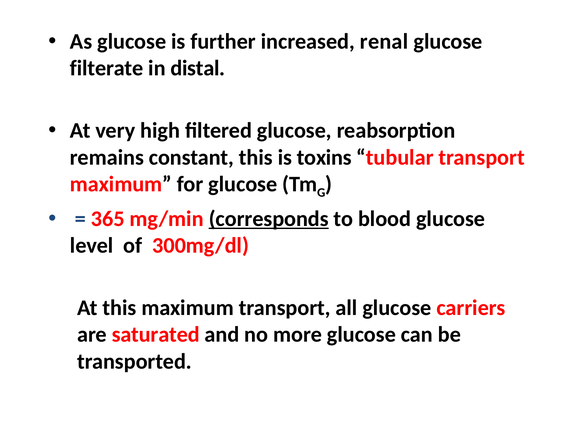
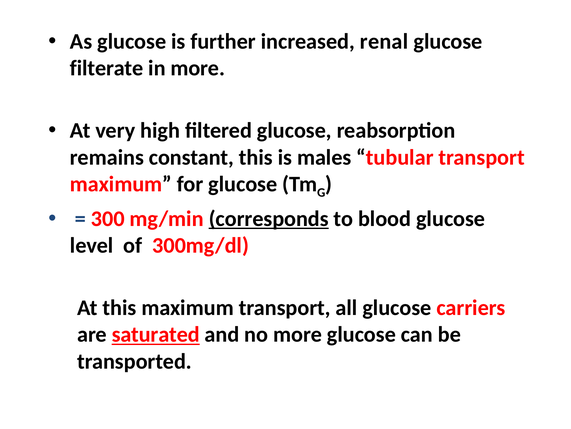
in distal: distal -> more
toxins: toxins -> males
365: 365 -> 300
saturated underline: none -> present
